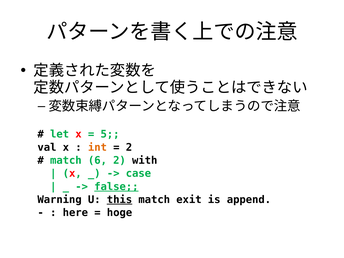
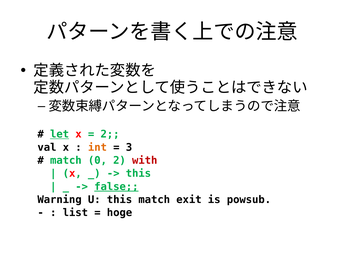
let underline: none -> present
5 at (110, 134): 5 -> 2
2 at (129, 147): 2 -> 3
6: 6 -> 0
with colour: black -> red
case at (138, 173): case -> this
this at (120, 200) underline: present -> none
append: append -> powsub
here: here -> list
